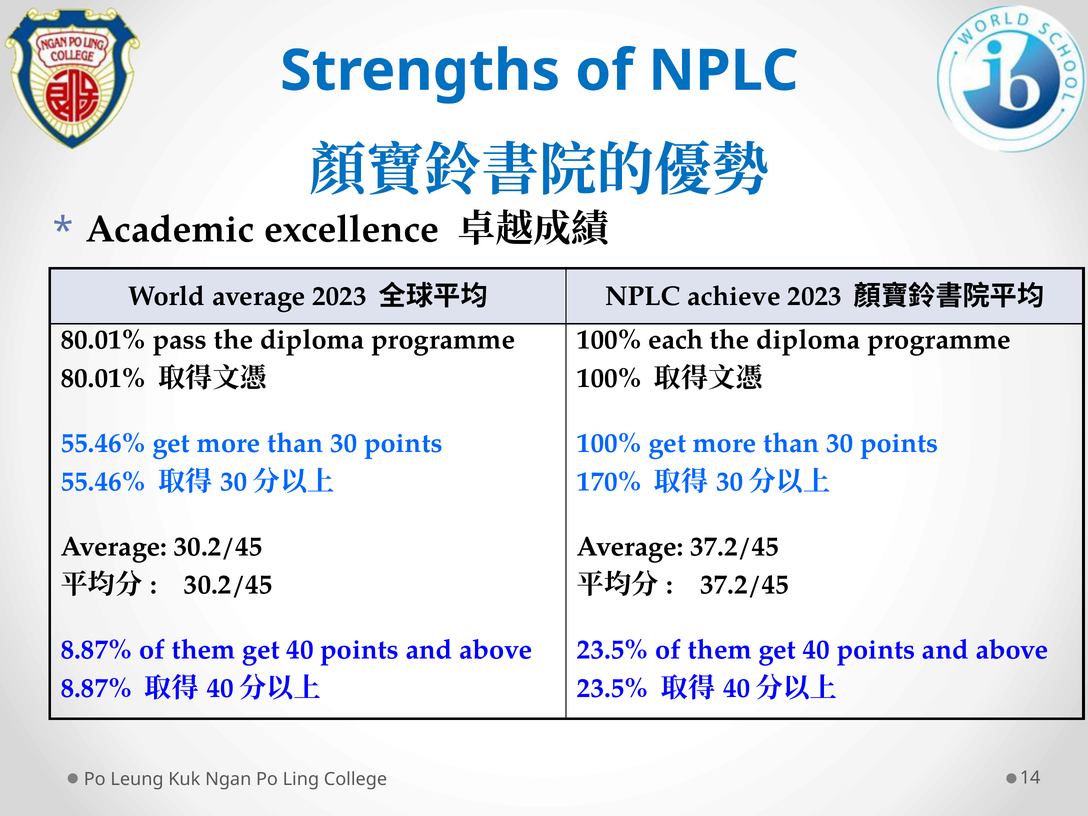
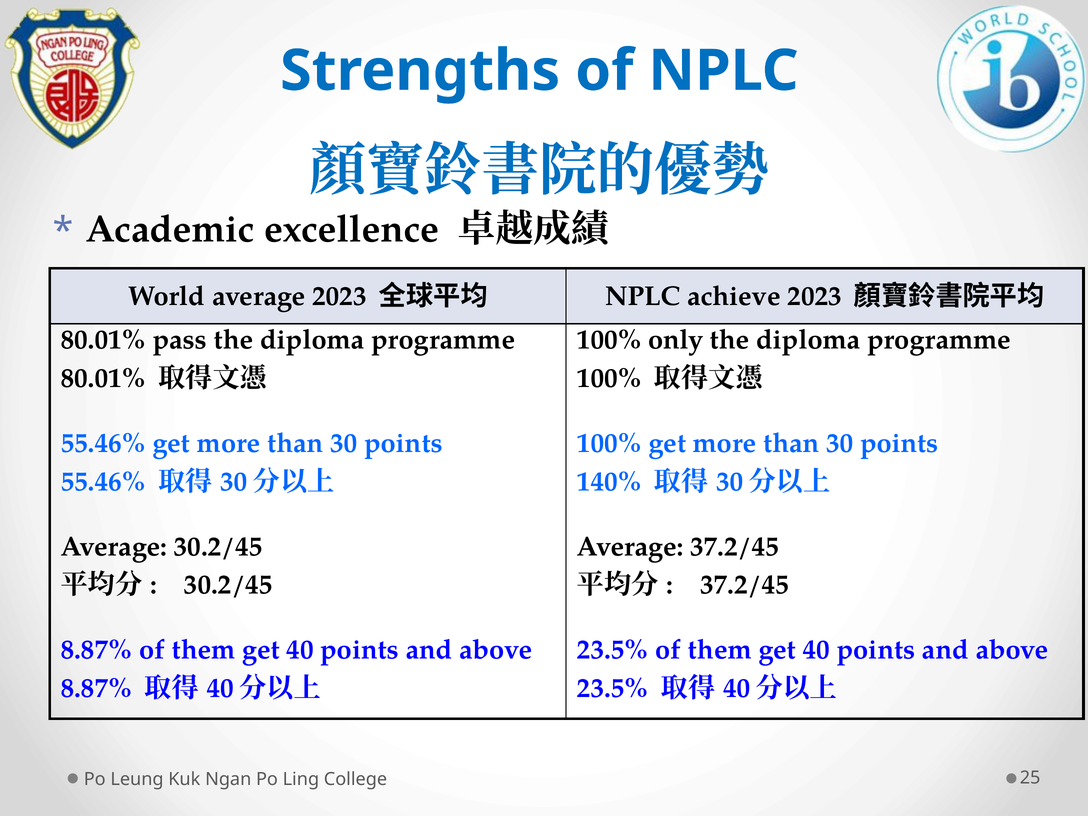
each: each -> only
170%: 170% -> 140%
14: 14 -> 25
